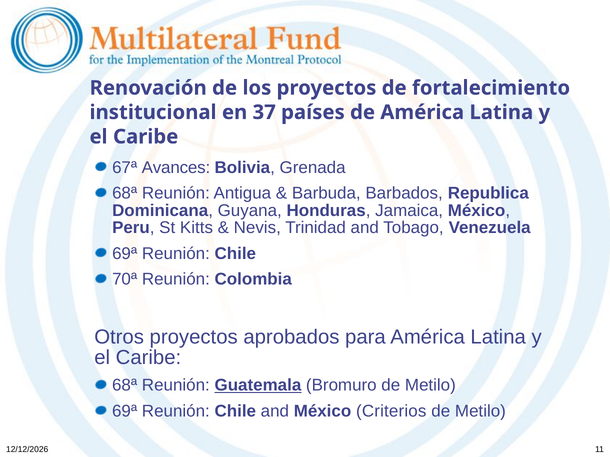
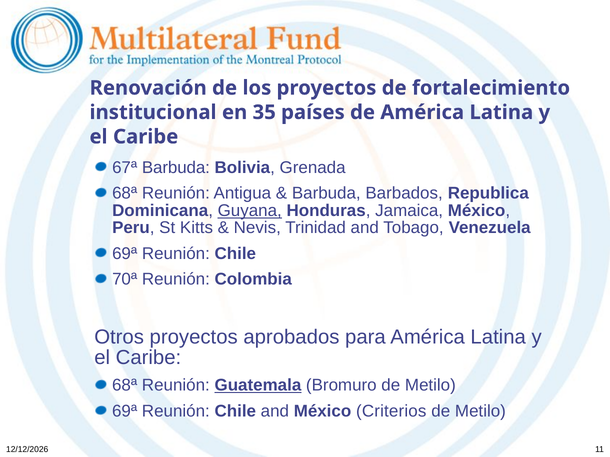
37: 37 -> 35
67ª Avances: Avances -> Barbuda
Guyana underline: none -> present
